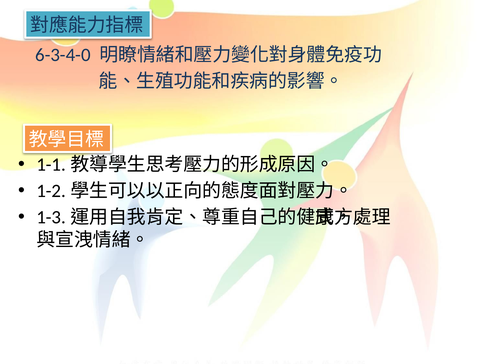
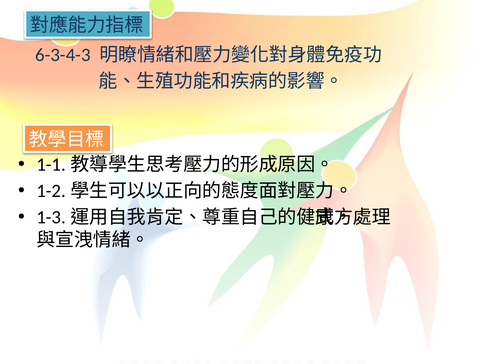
6-3-4-0: 6-3-4-0 -> 6-3-4-3
